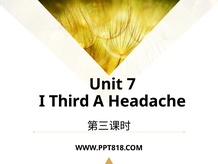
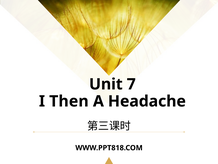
Third: Third -> Then
